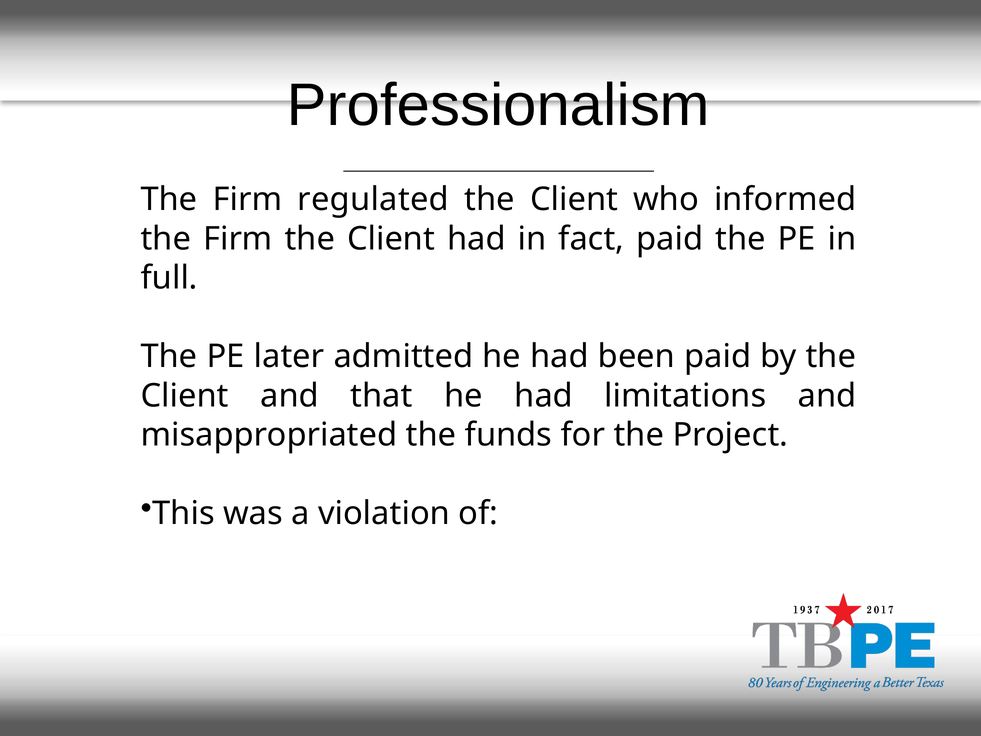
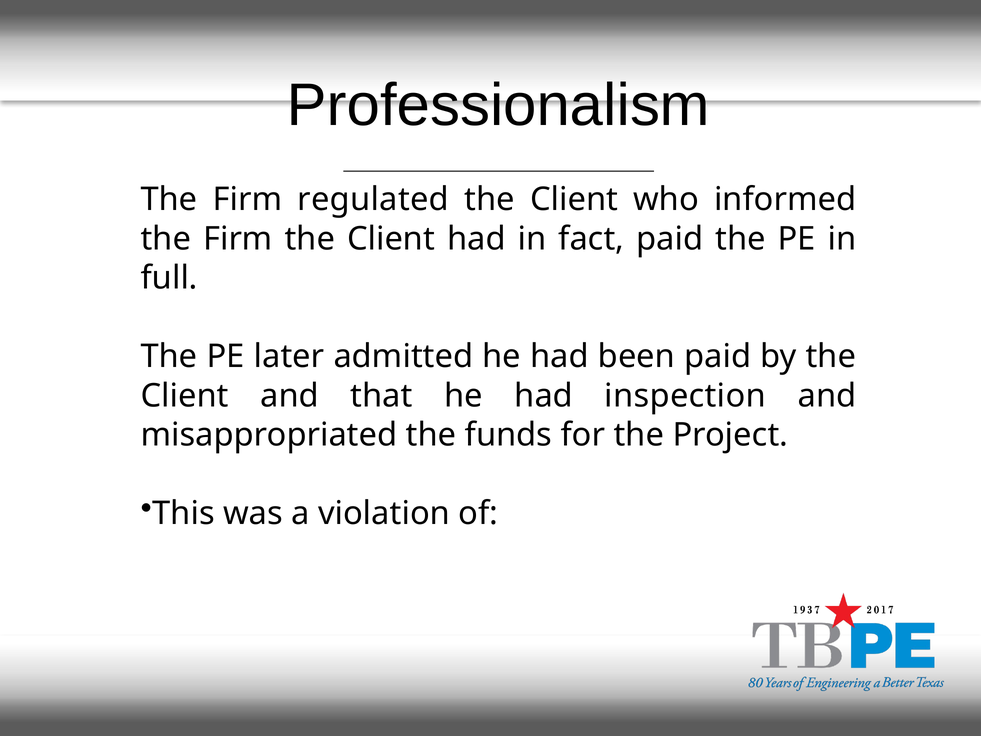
limitations: limitations -> inspection
